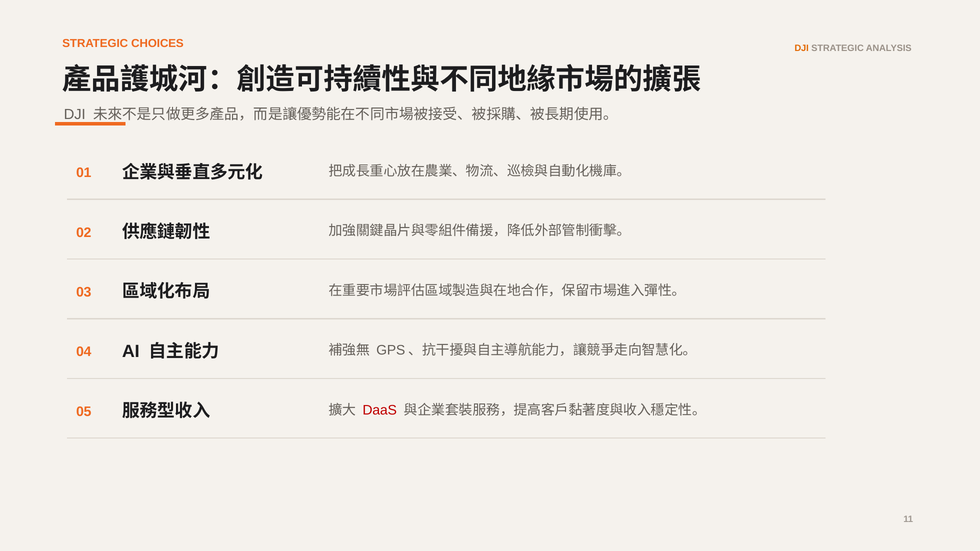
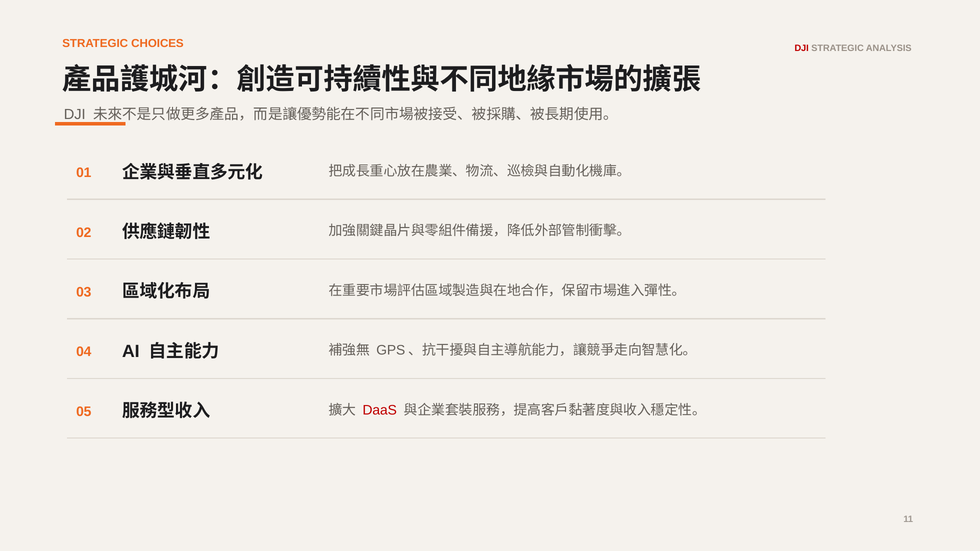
DJI at (802, 48) colour: orange -> red
